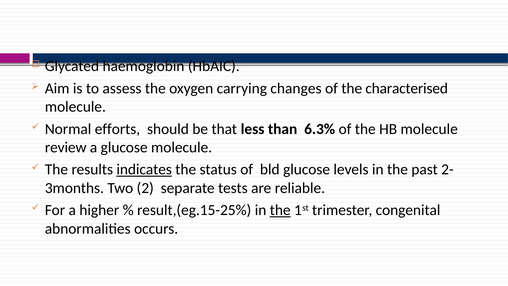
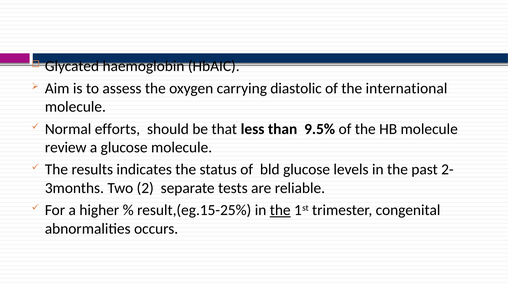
changes: changes -> diastolic
characterised: characterised -> international
6.3%: 6.3% -> 9.5%
indicates underline: present -> none
